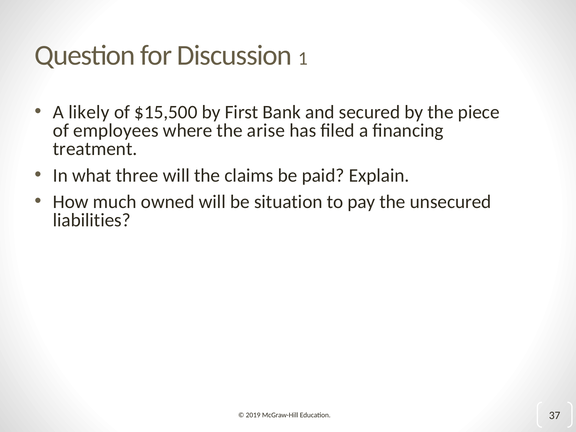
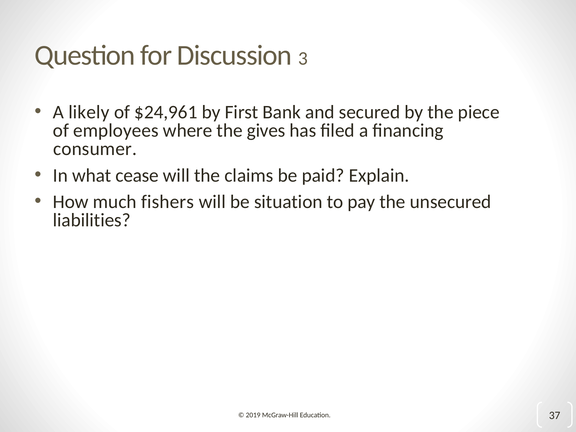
1: 1 -> 3
$15,500: $15,500 -> $24,961
arise: arise -> gives
treatment: treatment -> consumer
three: three -> cease
owned: owned -> fishers
